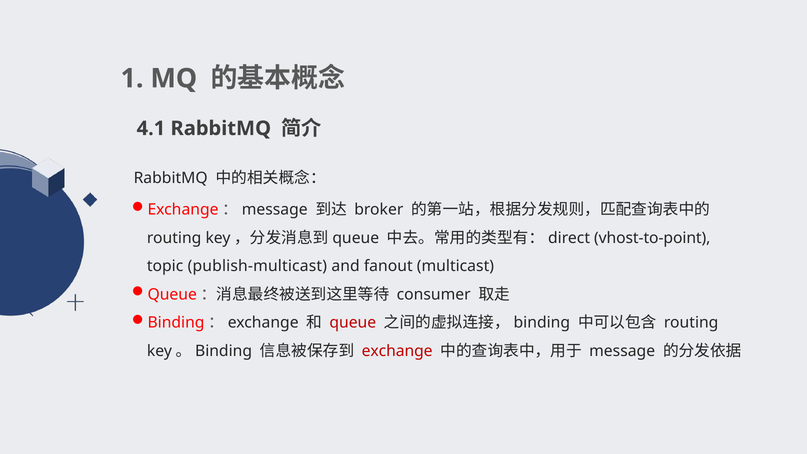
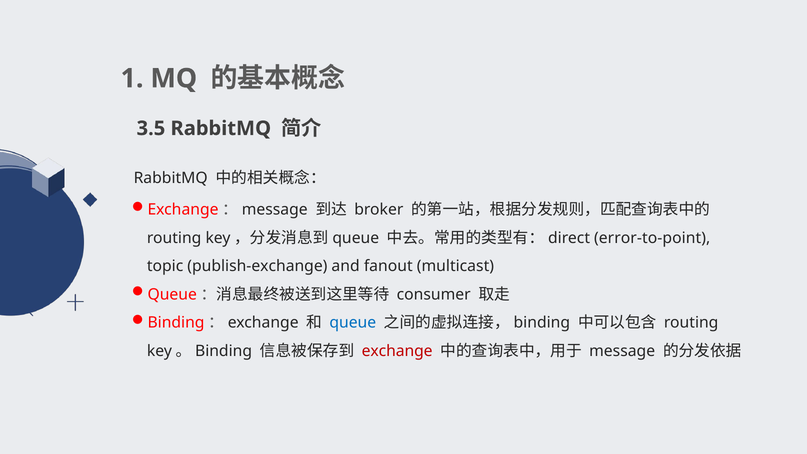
4.1: 4.1 -> 3.5
vhost-to-point: vhost-to-point -> error-to-point
publish-multicast: publish-multicast -> publish-exchange
queue colour: red -> blue
